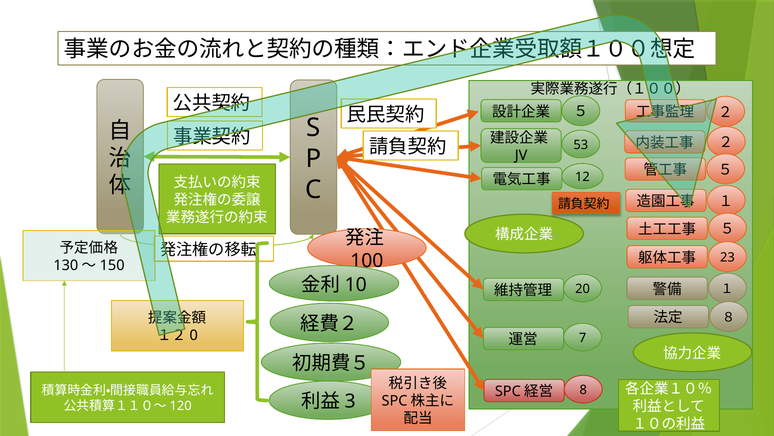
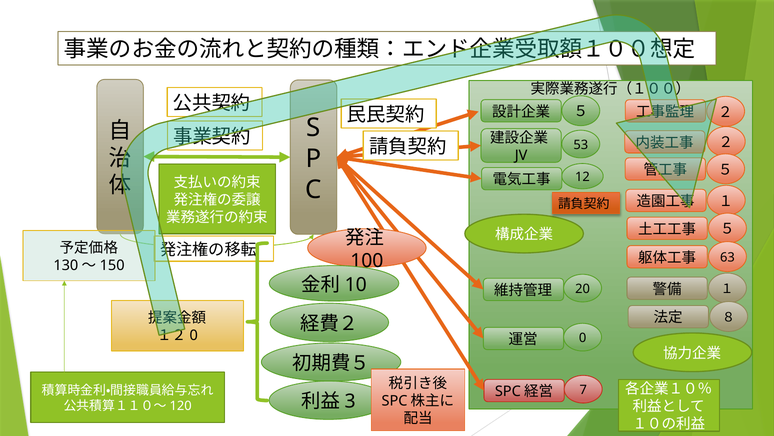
23: 23 -> 63
7: 7 -> 0
8: 8 -> 7
